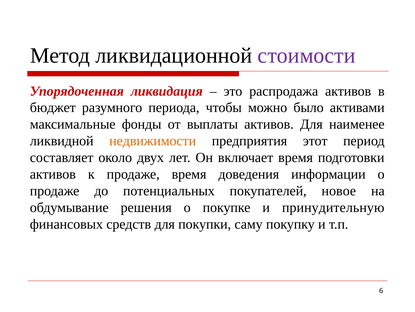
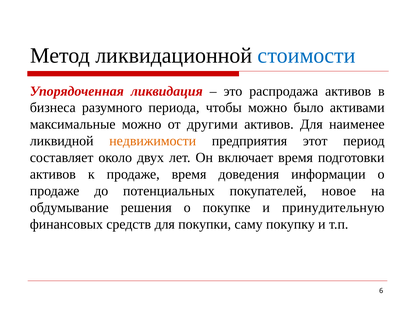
стоимости colour: purple -> blue
бюджет: бюджет -> бизнеса
максимальные фонды: фонды -> можно
выплаты: выплаты -> другими
